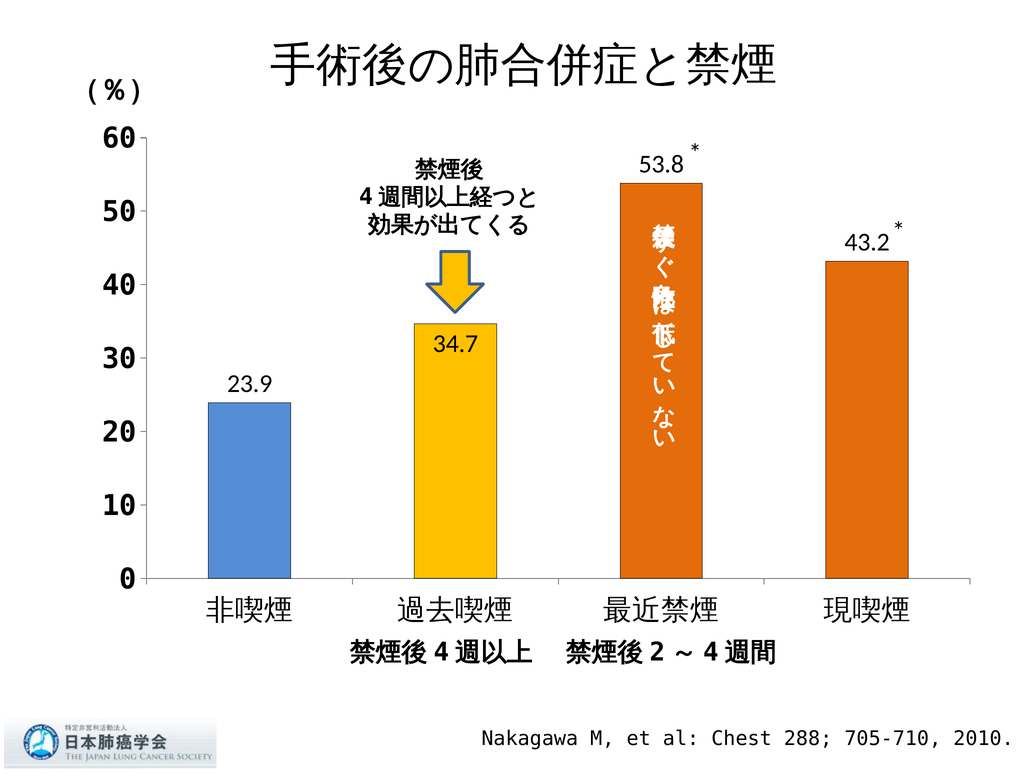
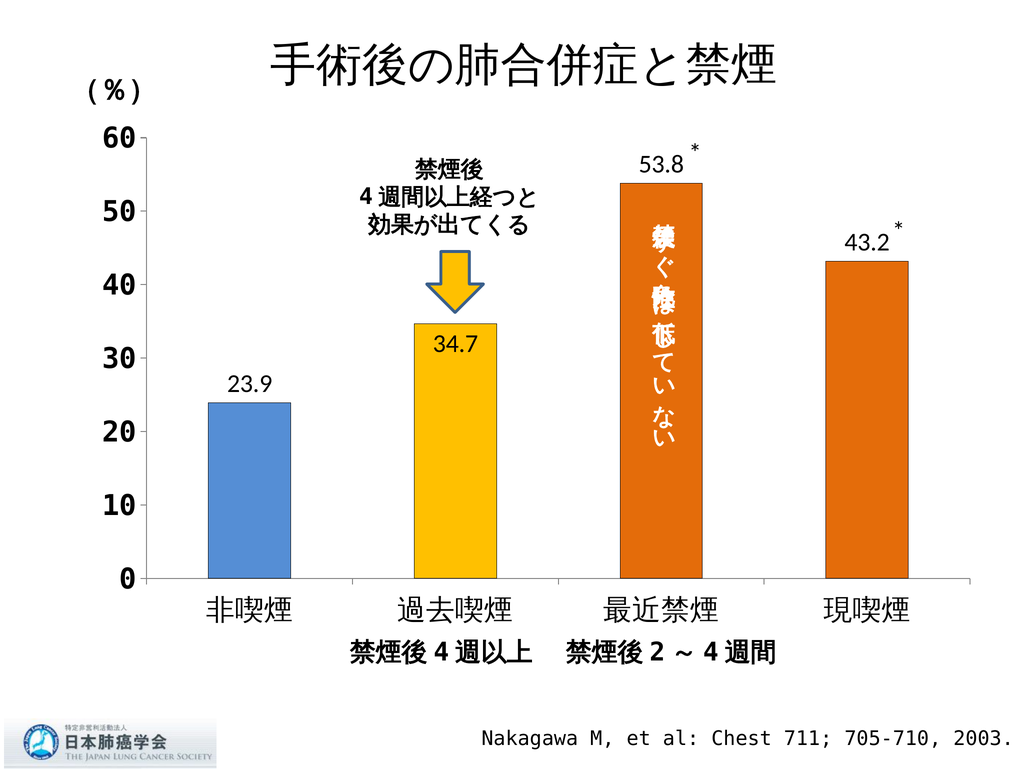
288: 288 -> 711
2010: 2010 -> 2003
